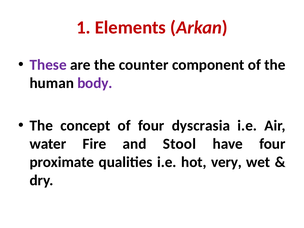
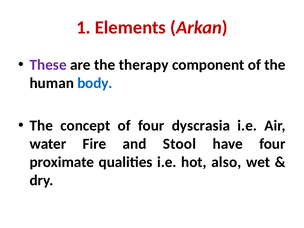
counter: counter -> therapy
body colour: purple -> blue
very: very -> also
